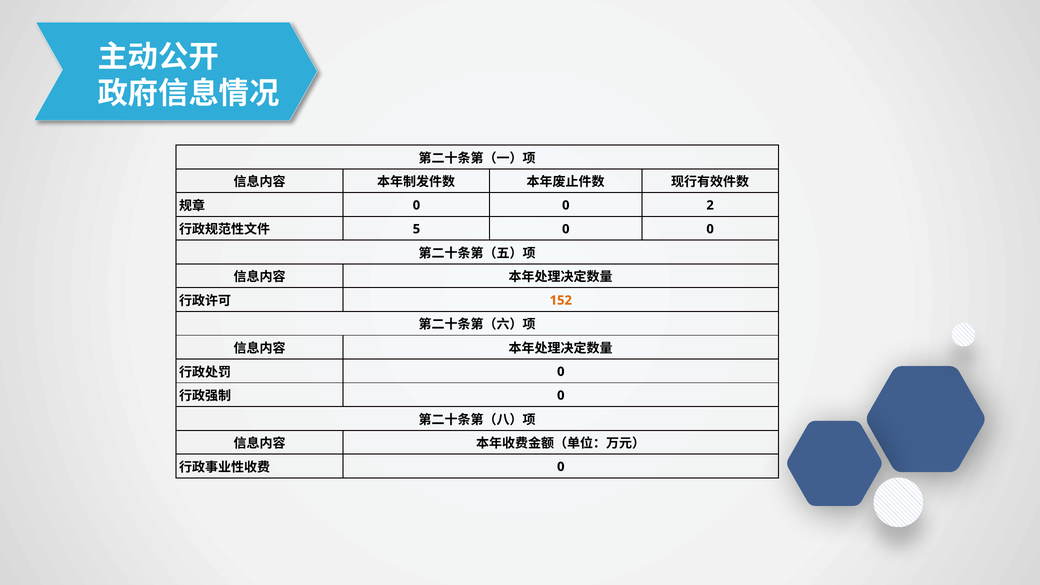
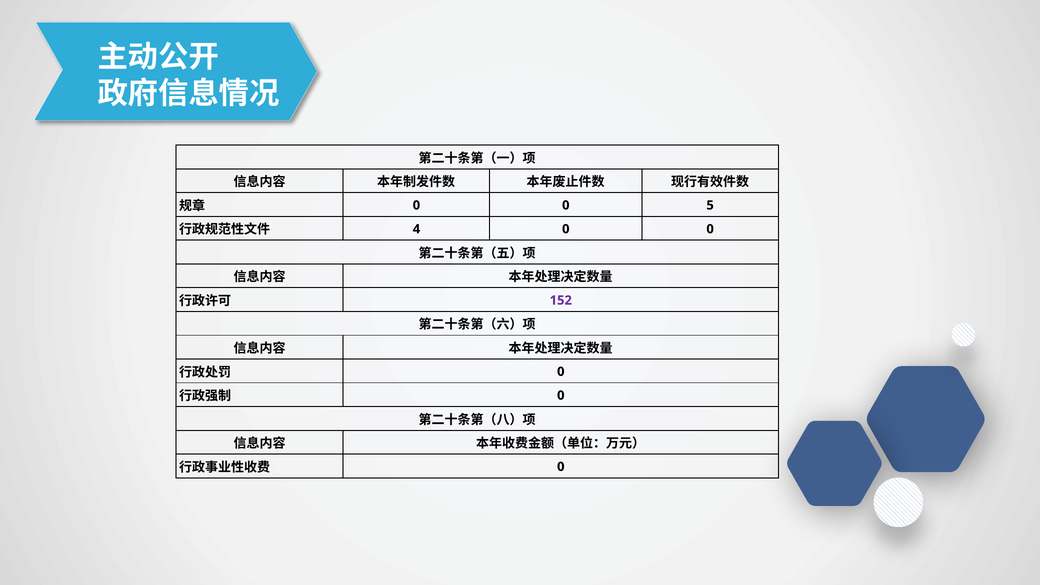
2: 2 -> 5
5: 5 -> 4
152 colour: orange -> purple
